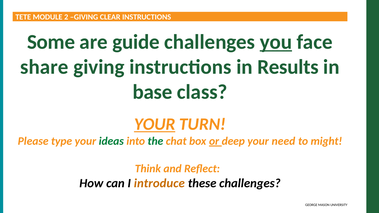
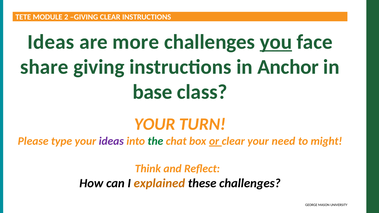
Some at (51, 42): Some -> Ideas
guide: guide -> more
Results: Results -> Anchor
YOUR at (155, 124) underline: present -> none
ideas at (111, 141) colour: green -> purple
or deep: deep -> clear
introduce: introduce -> explained
